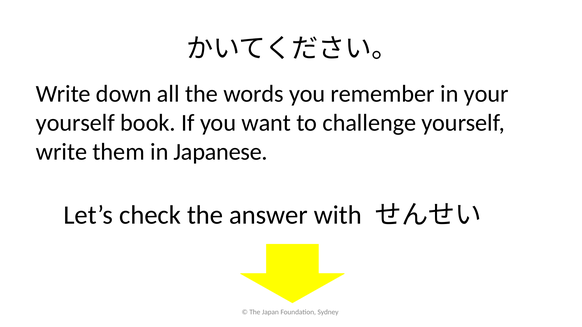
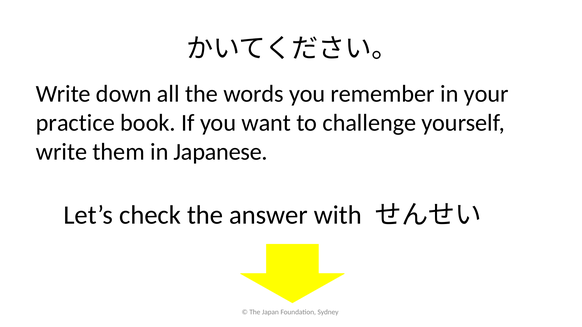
yourself at (75, 123): yourself -> practice
